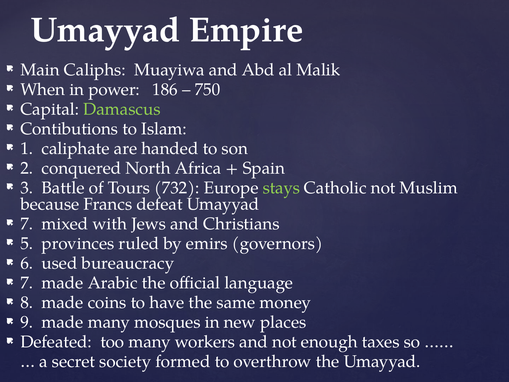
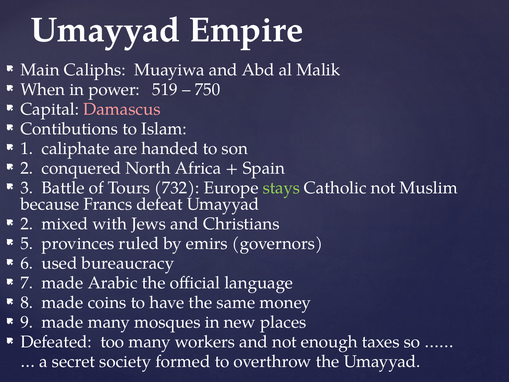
186: 186 -> 519
Damascus colour: light green -> pink
7 at (27, 224): 7 -> 2
